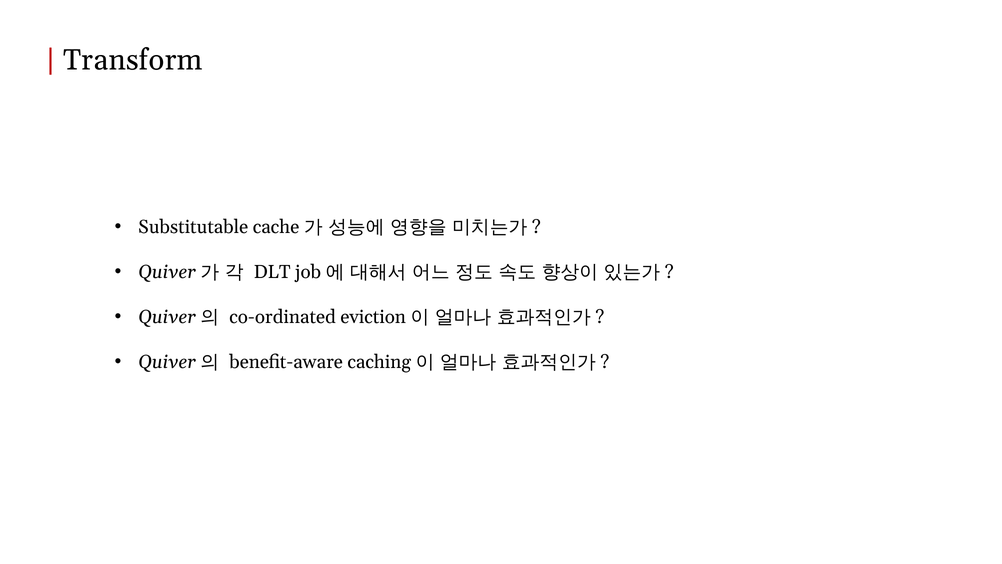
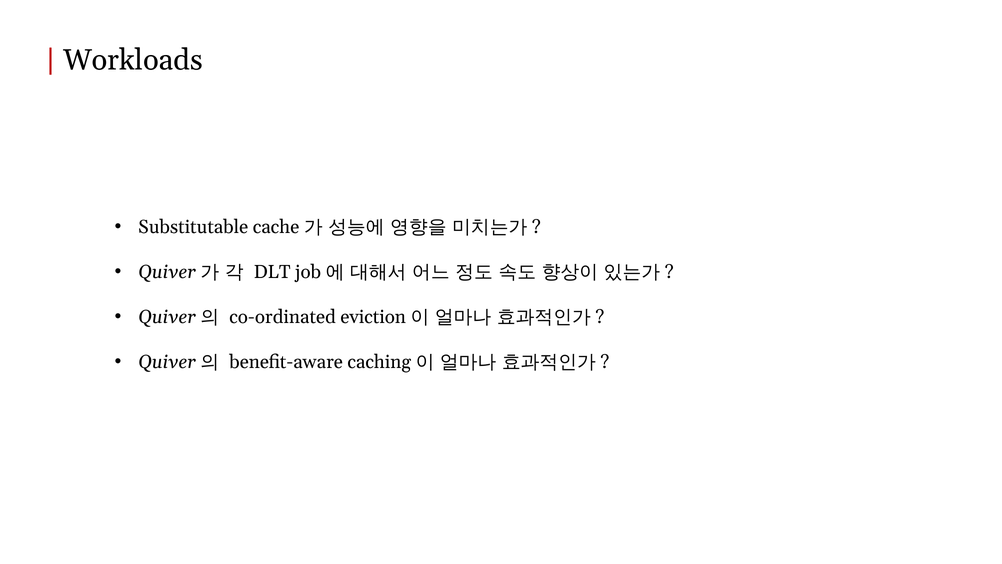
Transform: Transform -> Workloads
